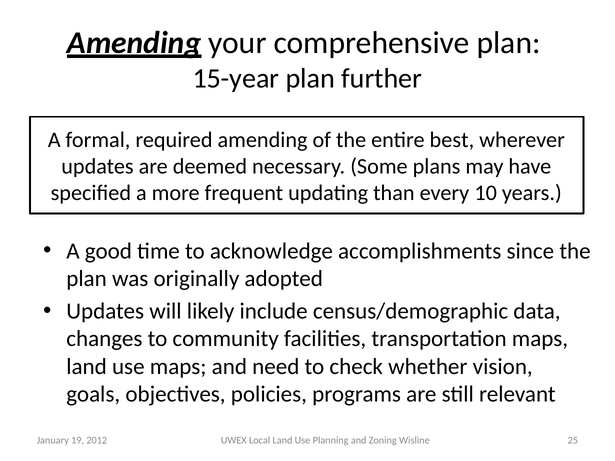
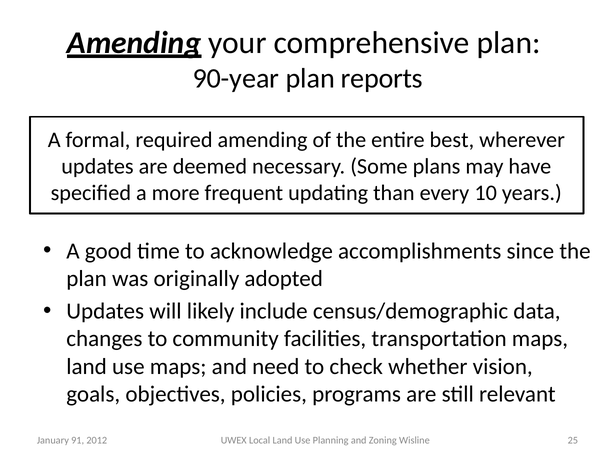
15-year: 15-year -> 90-year
further: further -> reports
19: 19 -> 91
